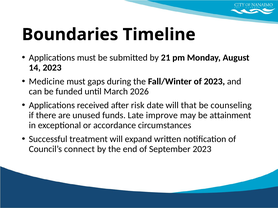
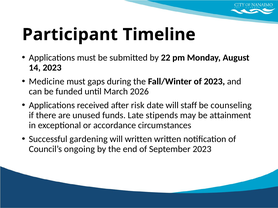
Boundaries: Boundaries -> Participant
21: 21 -> 22
that: that -> staff
improve: improve -> stipends
treatment: treatment -> gardening
will expand: expand -> written
connect: connect -> ongoing
